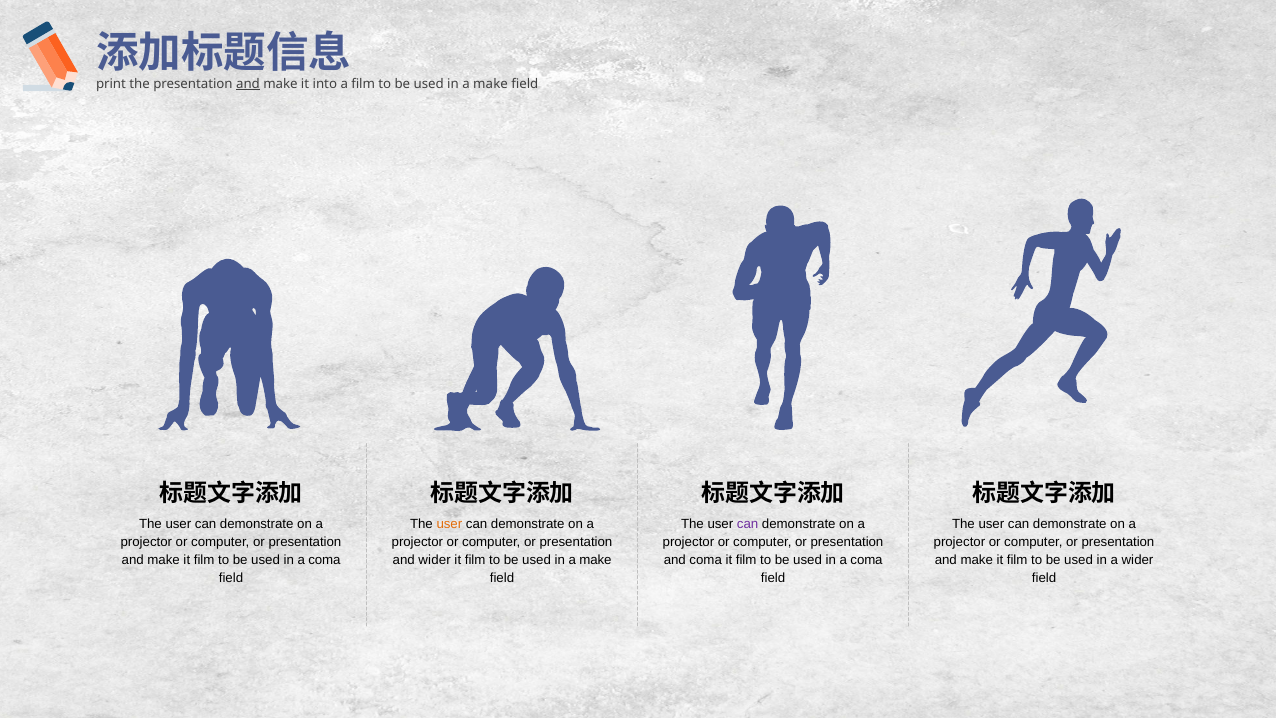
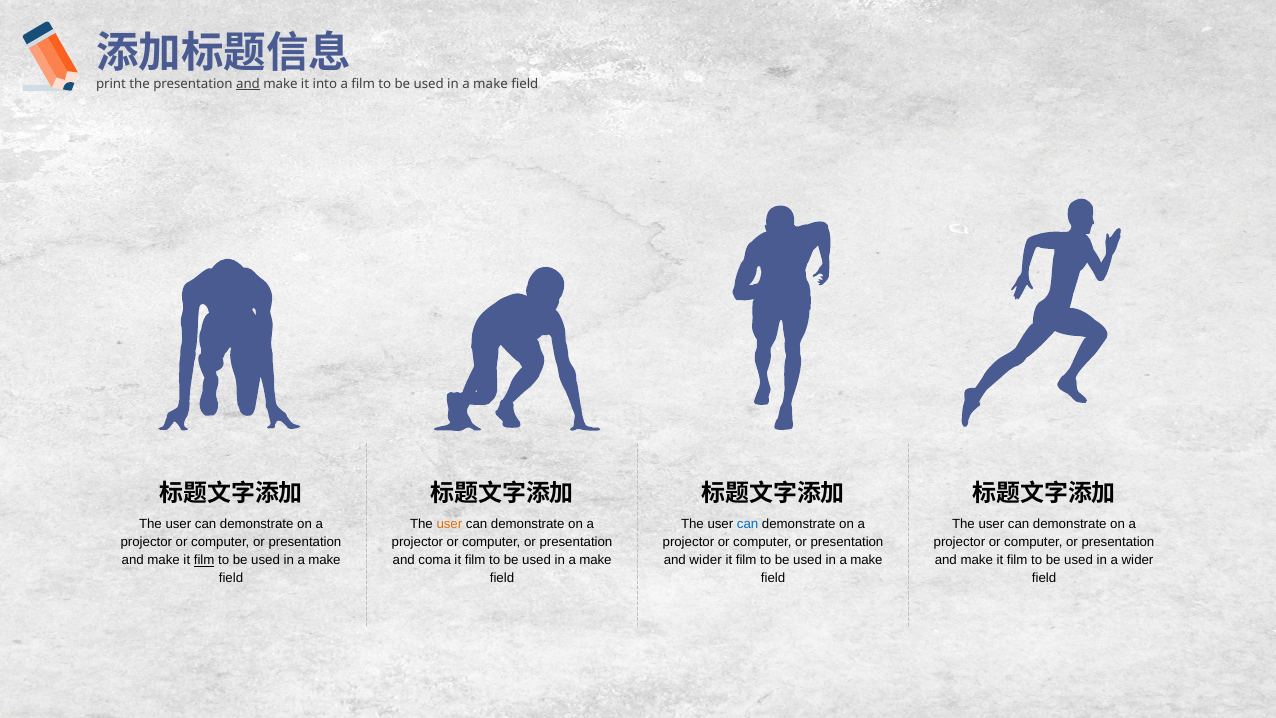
can at (748, 524) colour: purple -> blue
film at (204, 560) underline: none -> present
coma at (324, 560): coma -> make
and wider: wider -> coma
and coma: coma -> wider
coma at (867, 560): coma -> make
